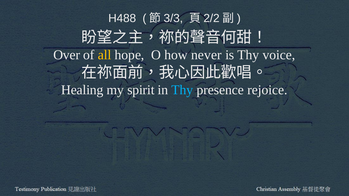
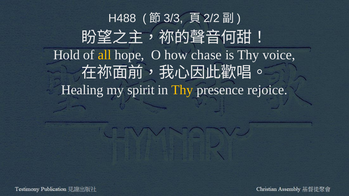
Over: Over -> Hold
never: never -> chase
Thy at (182, 90) colour: light blue -> yellow
